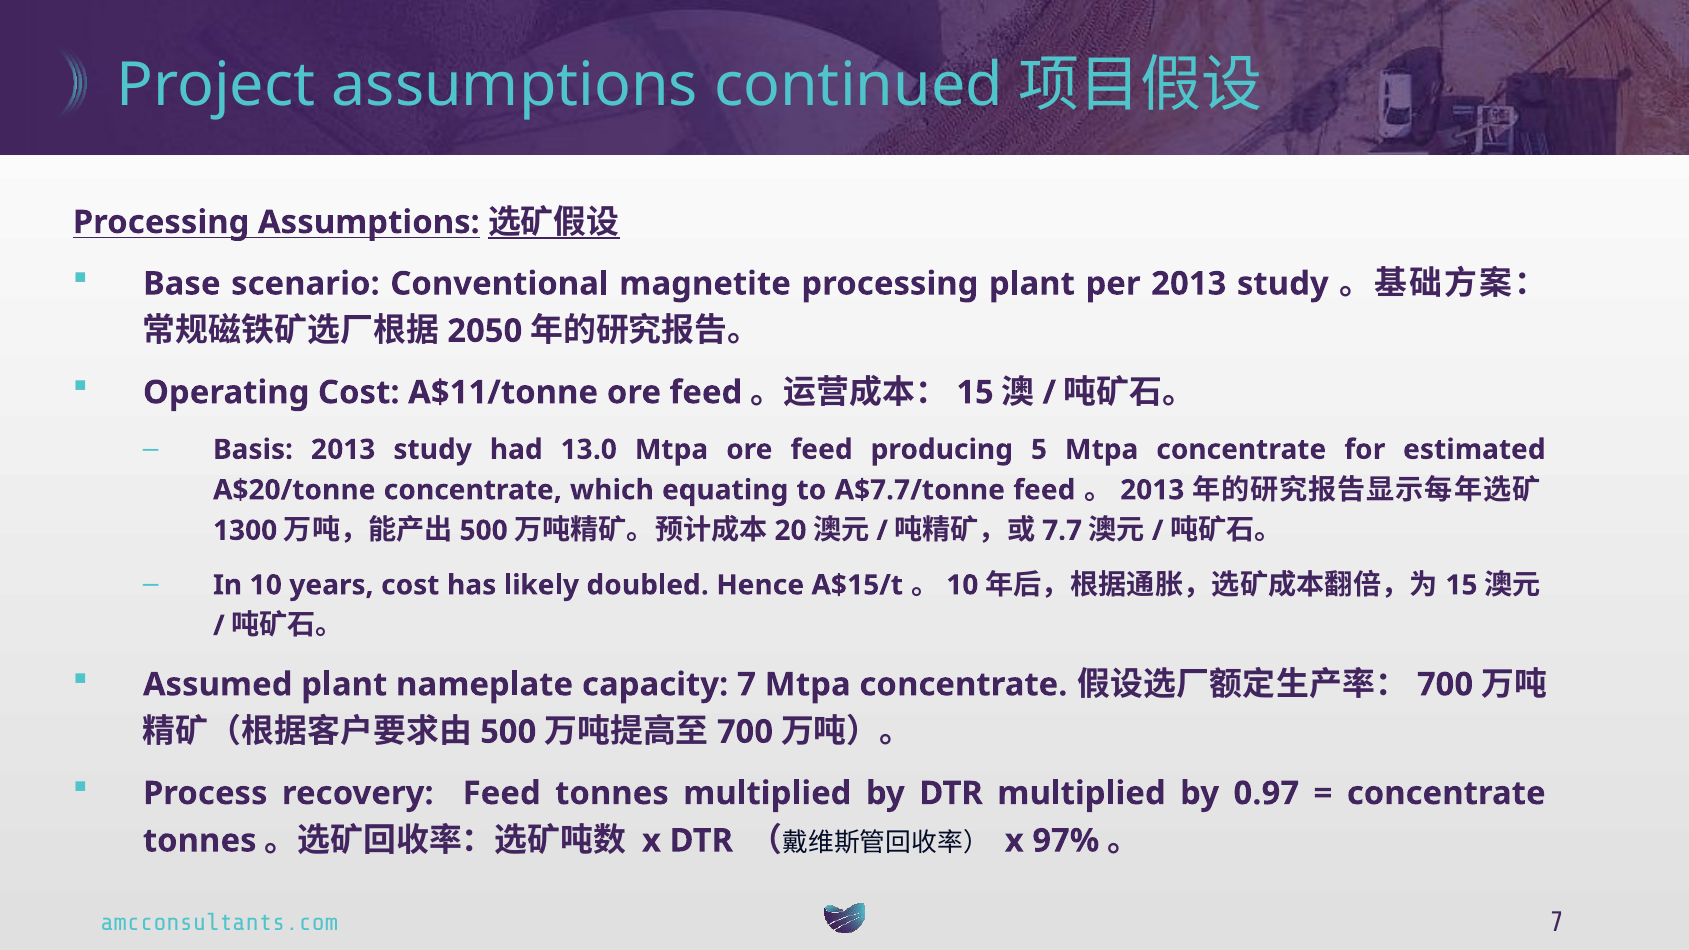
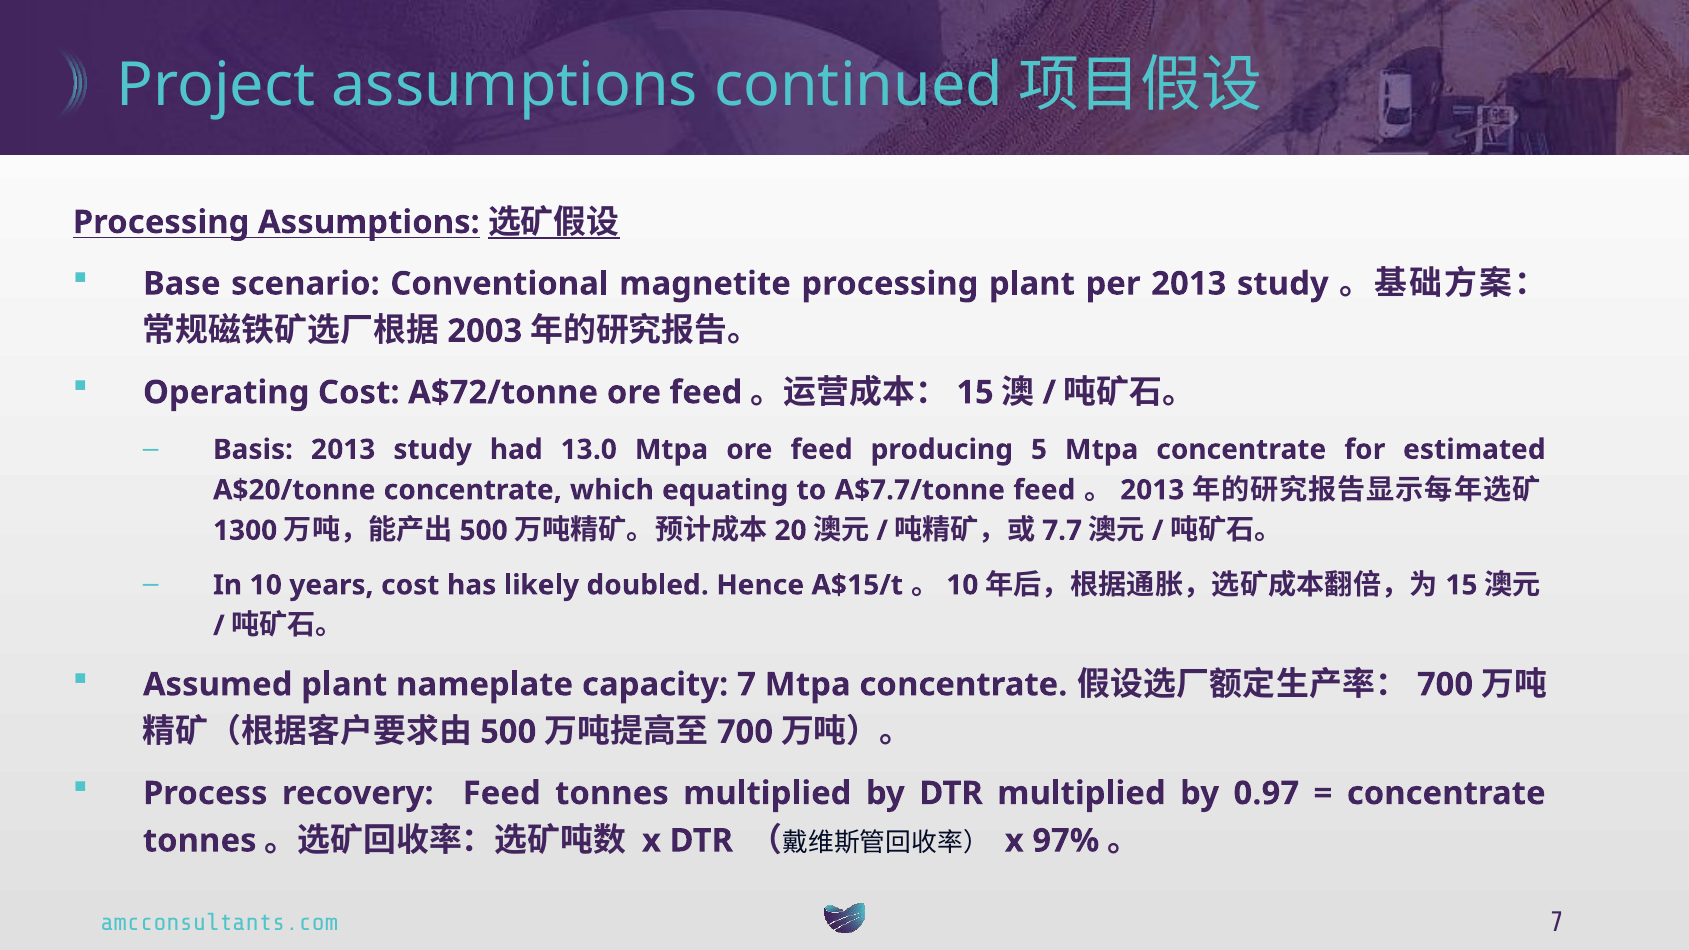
2050: 2050 -> 2003
A$11/tonne: A$11/tonne -> A$72/tonne
